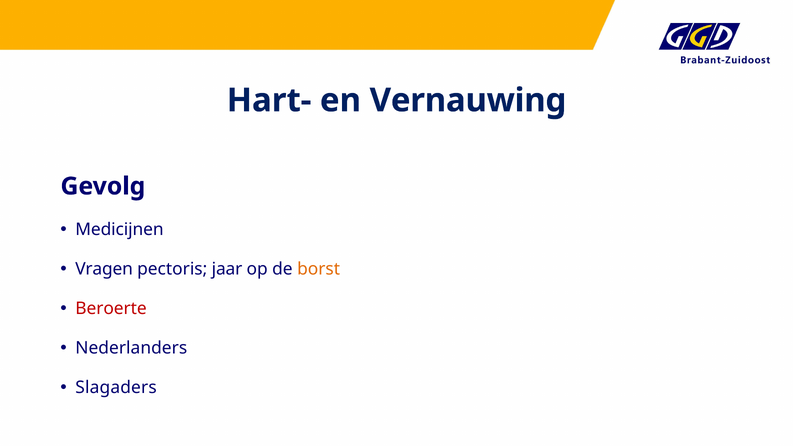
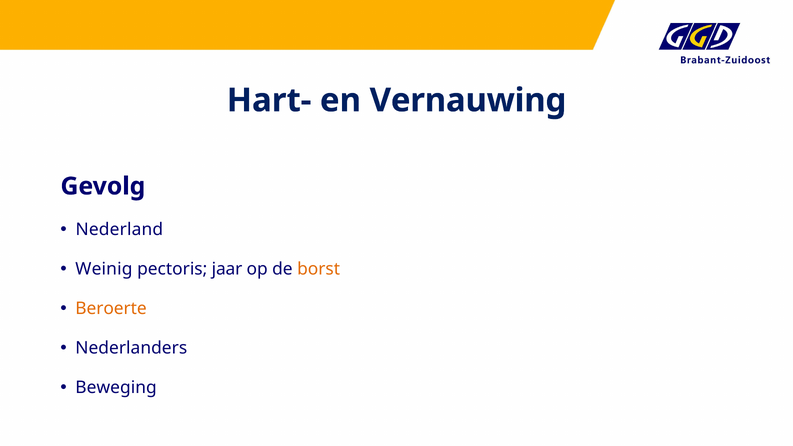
Medicijnen: Medicijnen -> Nederland
Vragen: Vragen -> Weinig
Beroerte colour: red -> orange
Slagaders: Slagaders -> Beweging
